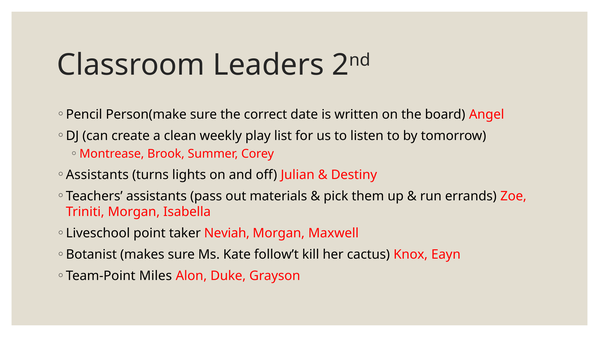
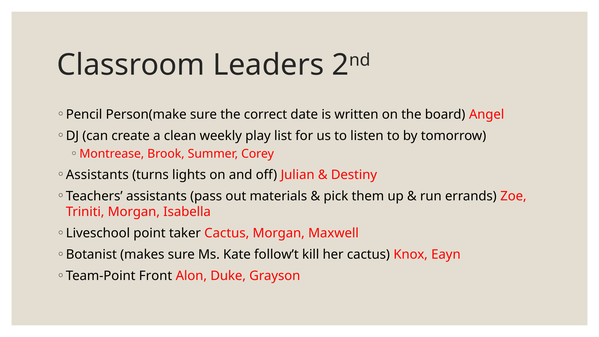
taker Neviah: Neviah -> Cactus
Miles: Miles -> Front
